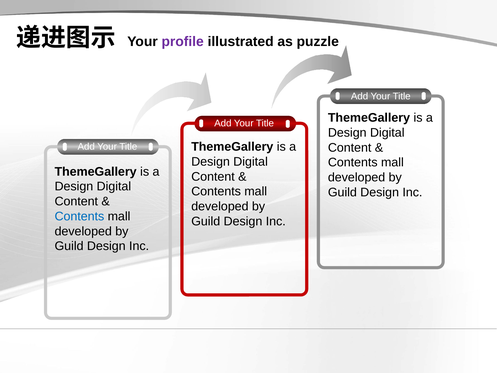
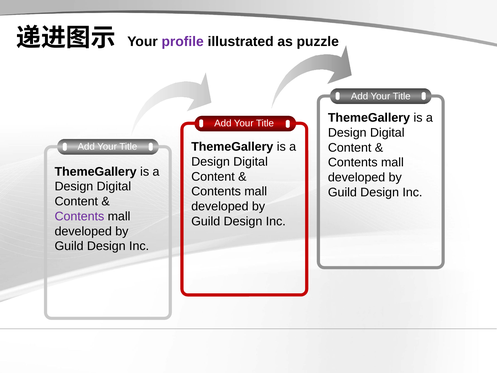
Contents at (79, 216) colour: blue -> purple
